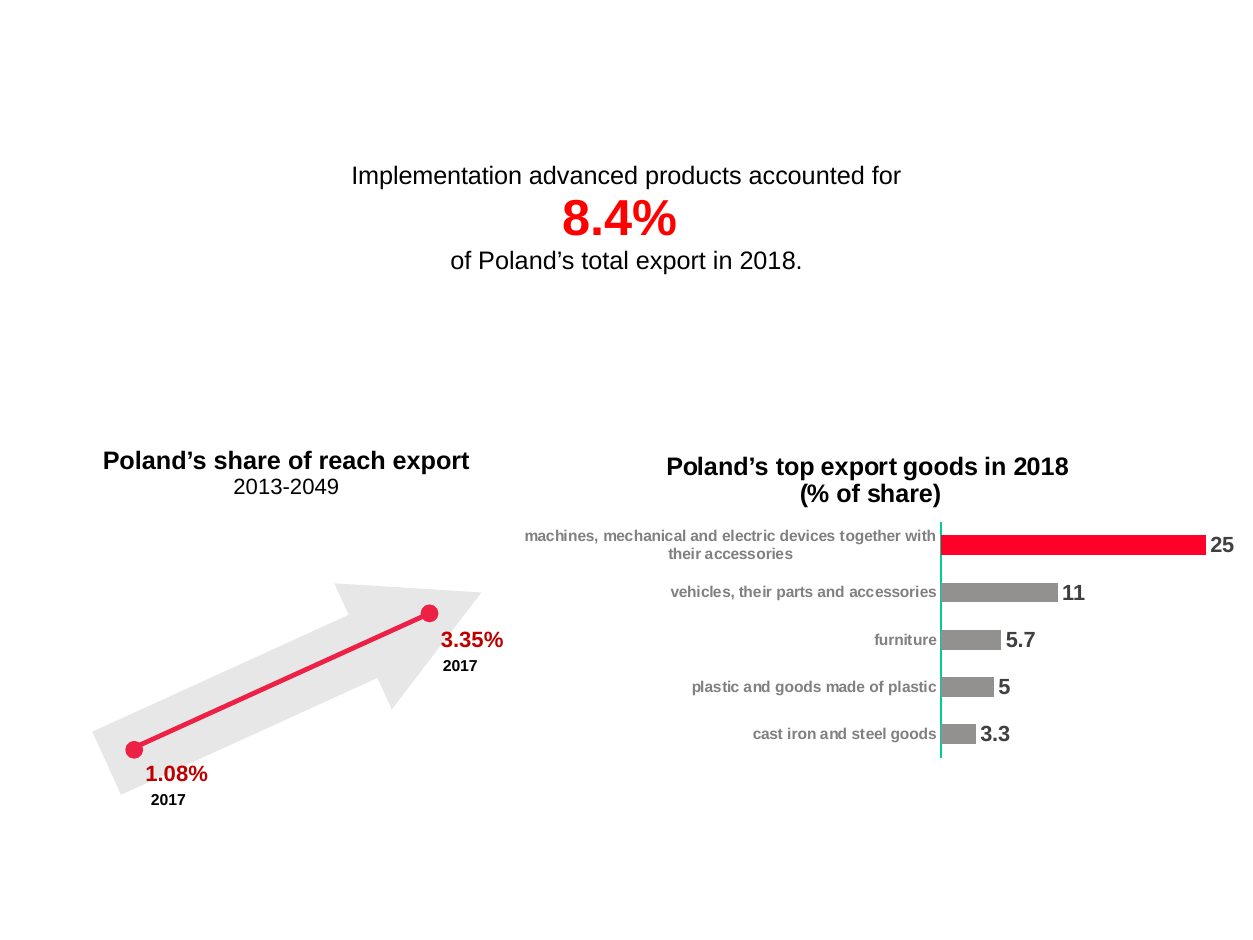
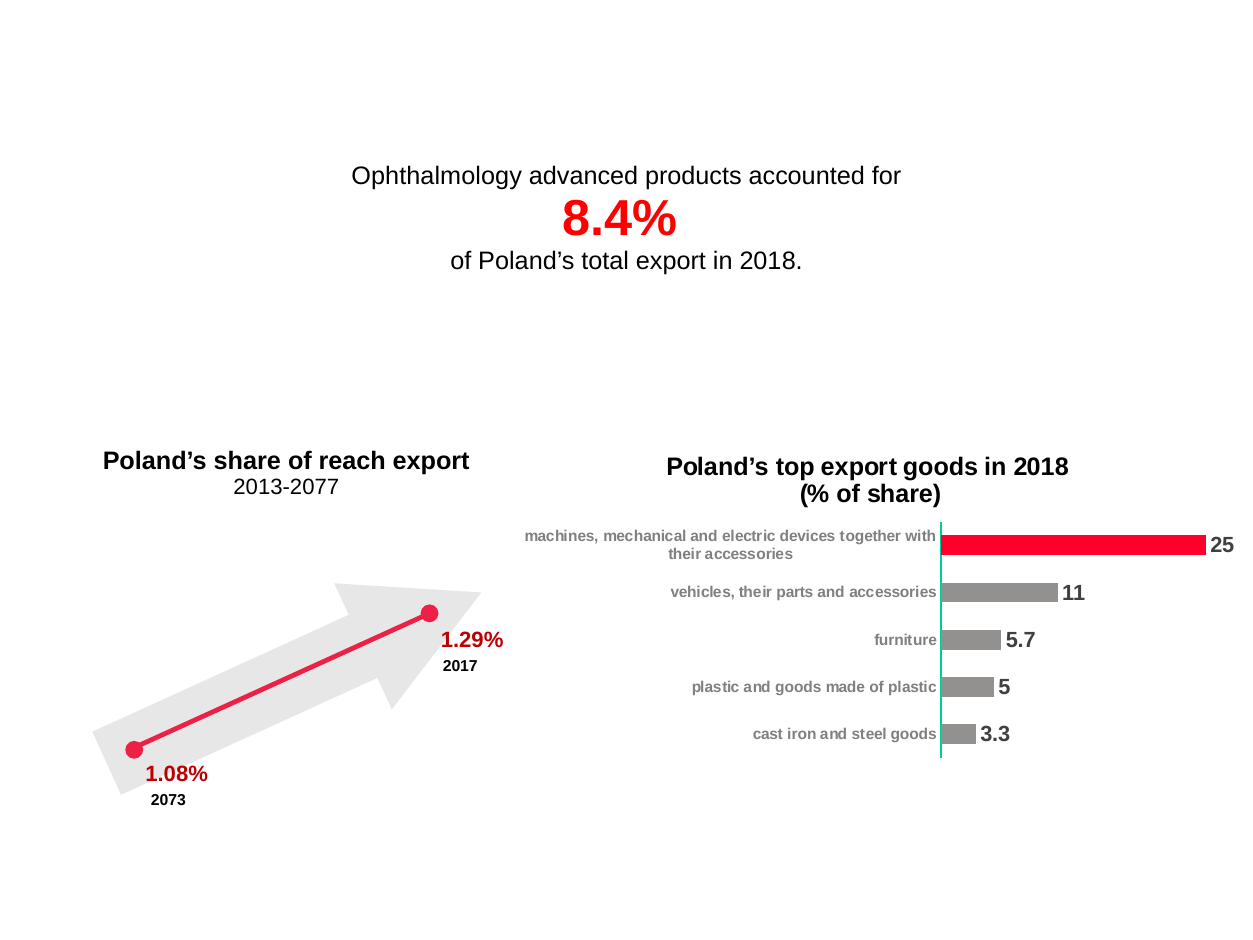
Implementation: Implementation -> Ophthalmology
2013-2049: 2013-2049 -> 2013-2077
3.35%: 3.35% -> 1.29%
2017 at (168, 800): 2017 -> 2073
